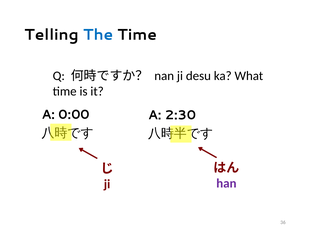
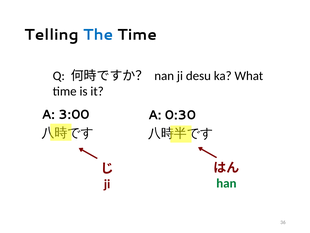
0:00: 0:00 -> 3:00
2:30: 2:30 -> 0:30
han colour: purple -> green
